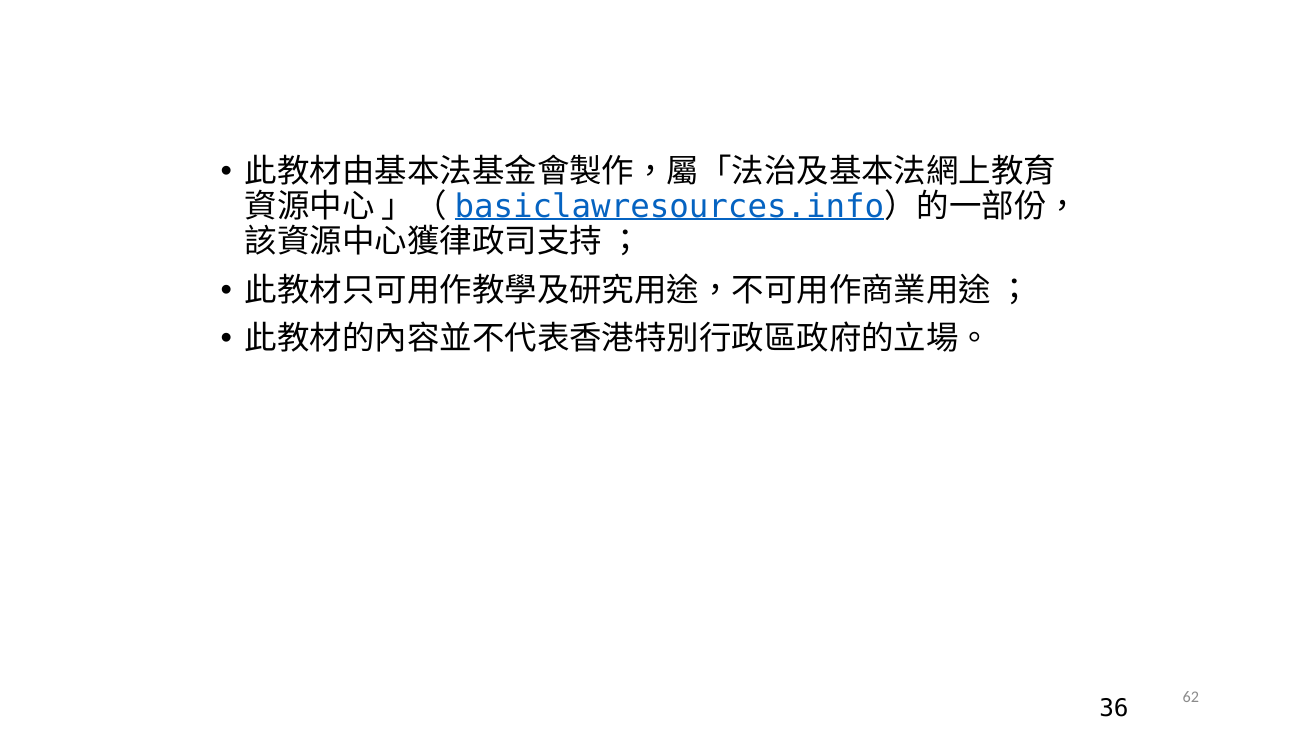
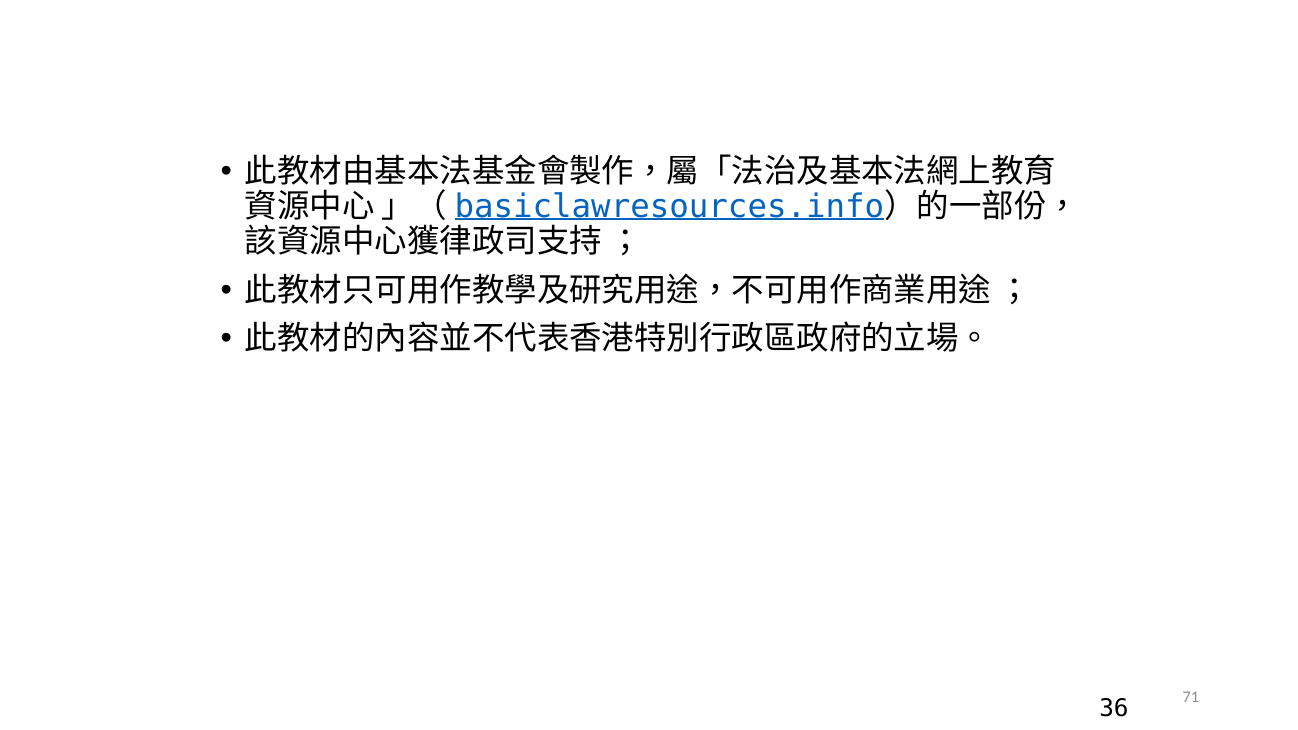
62: 62 -> 71
